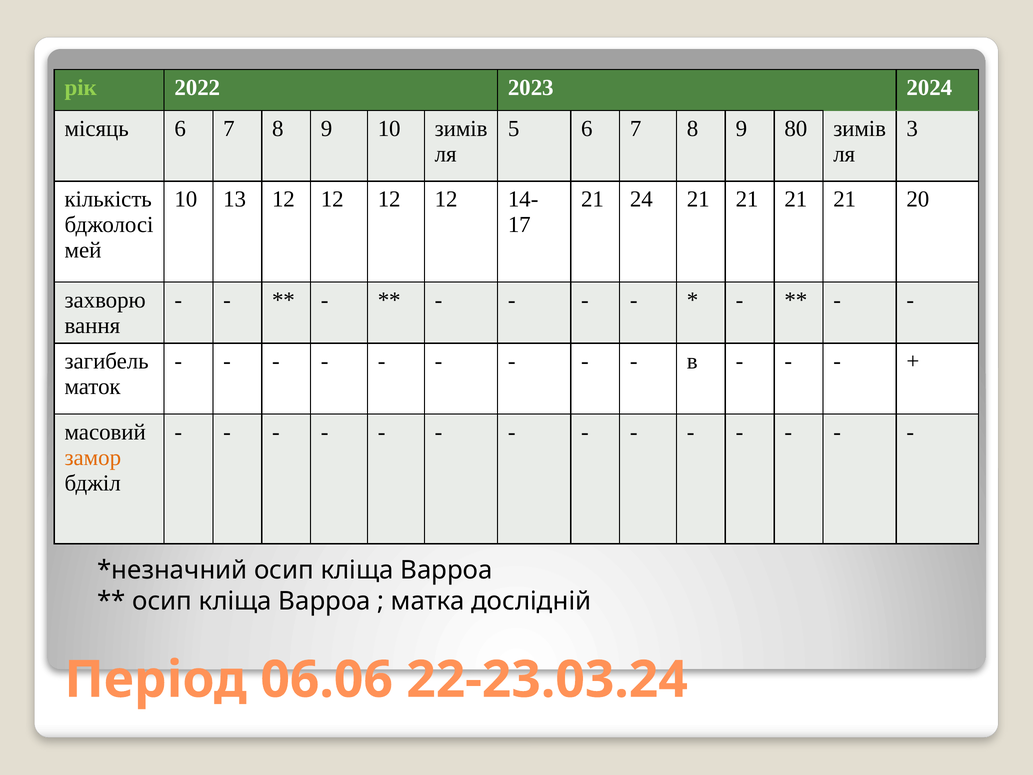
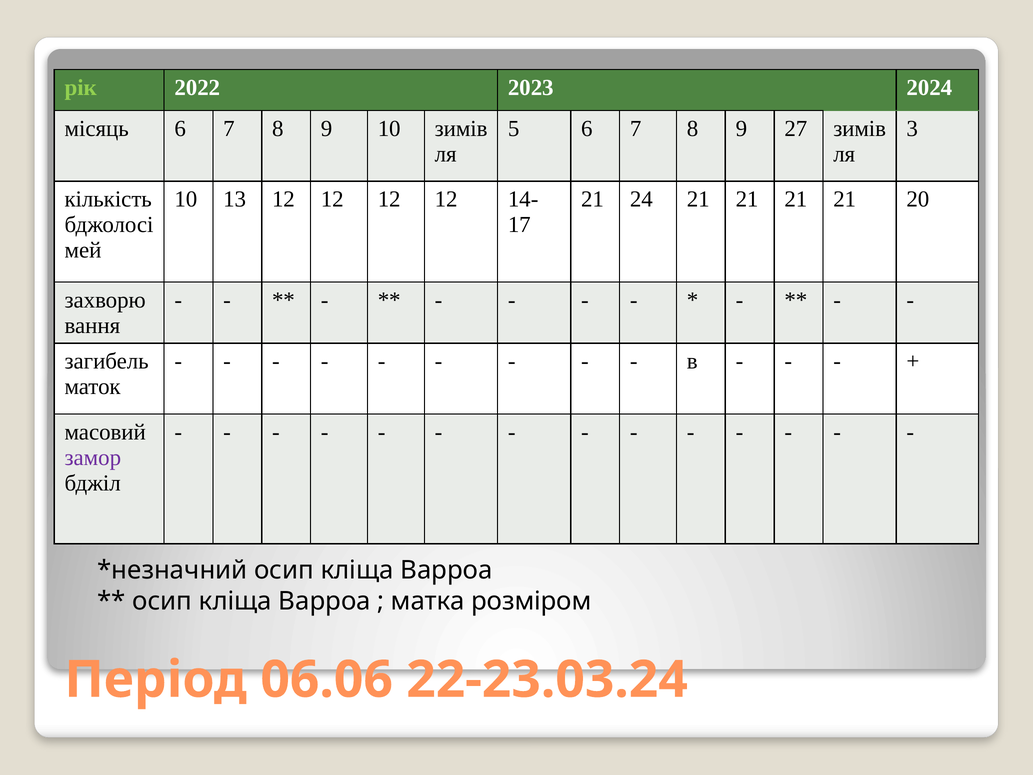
80: 80 -> 27
замор colour: orange -> purple
дослідній: дослідній -> розміром
